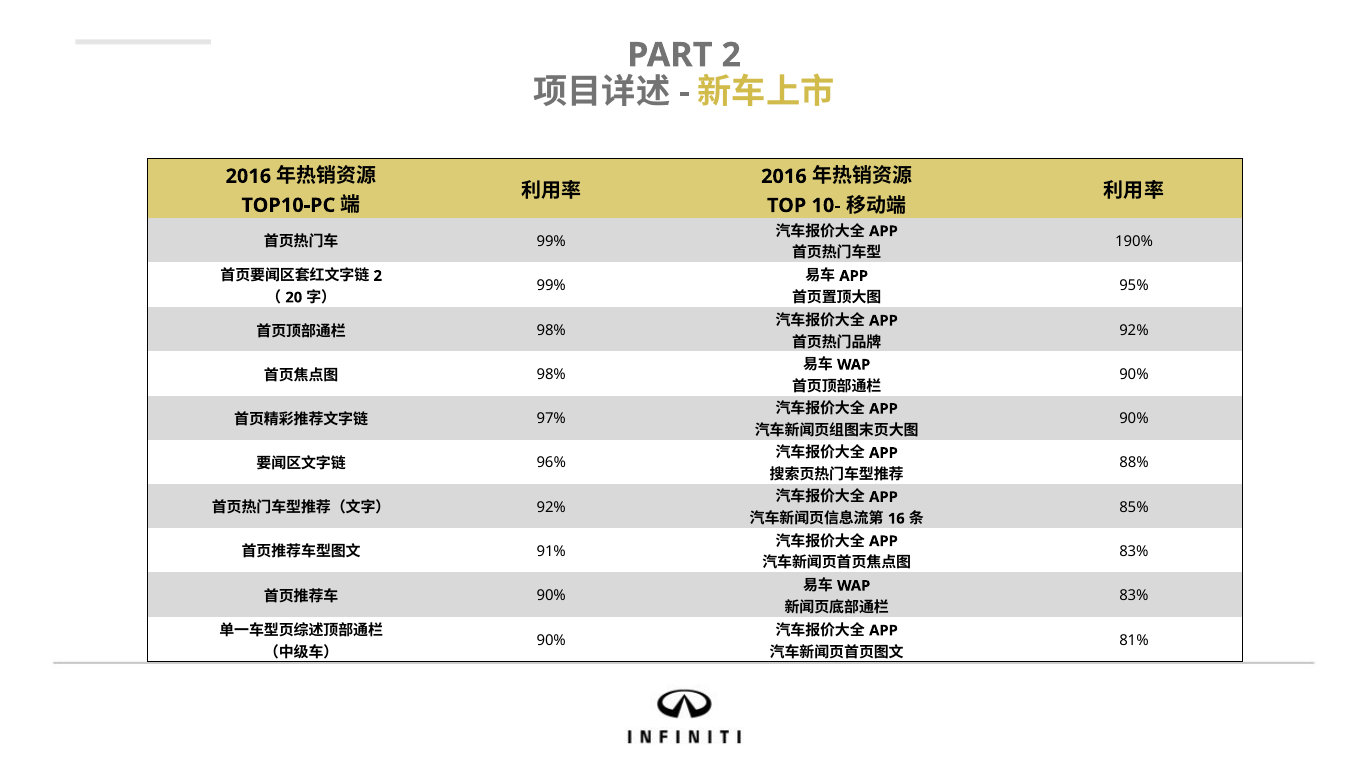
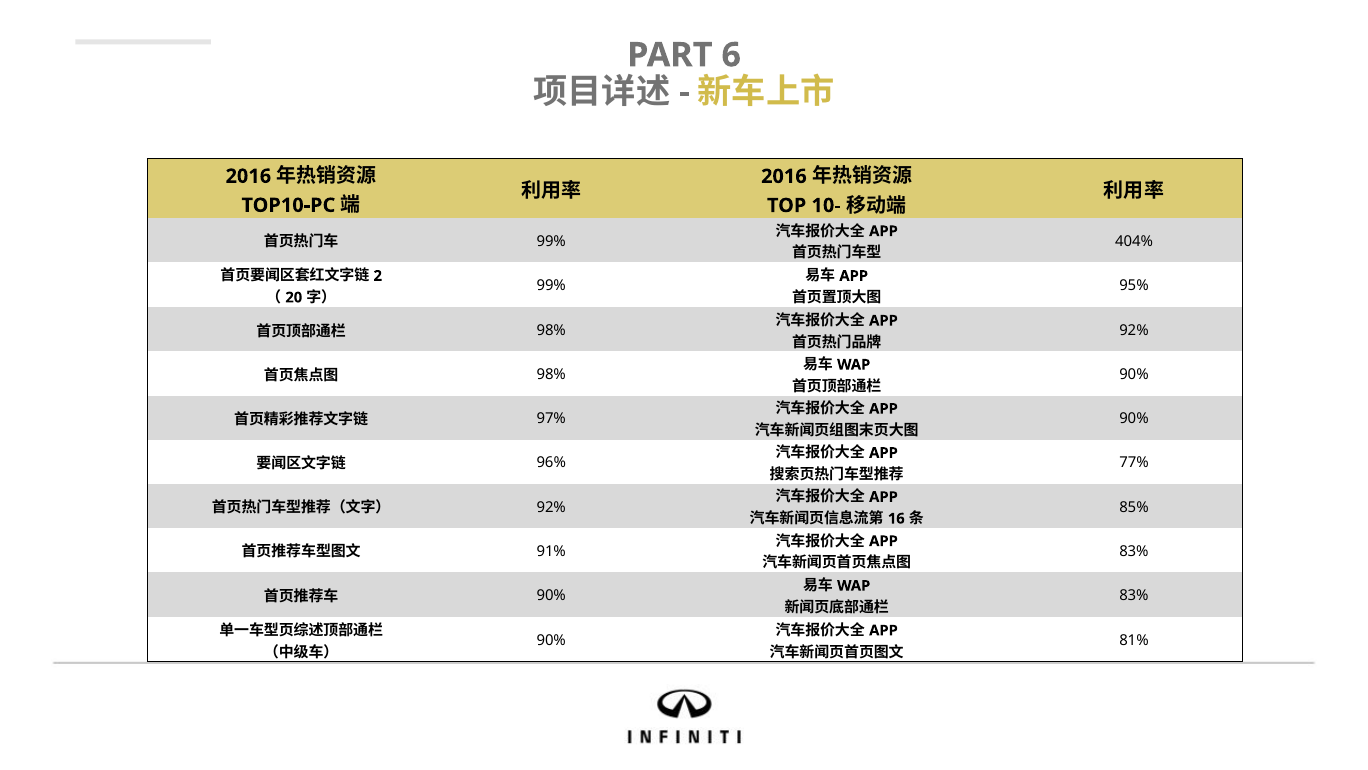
PART 2: 2 -> 6
190%: 190% -> 404%
88%: 88% -> 77%
